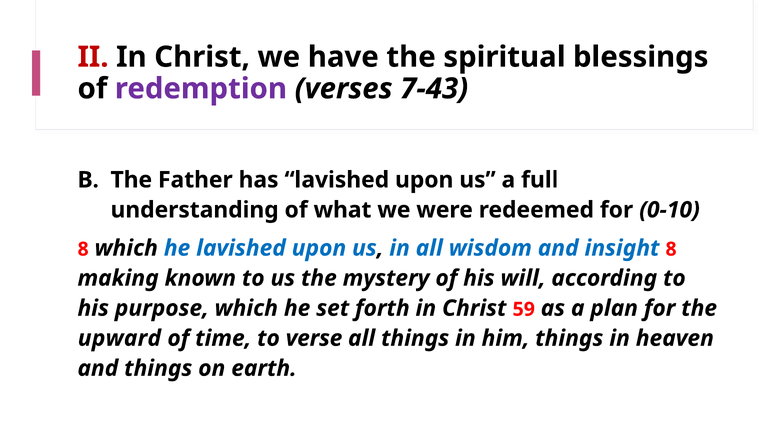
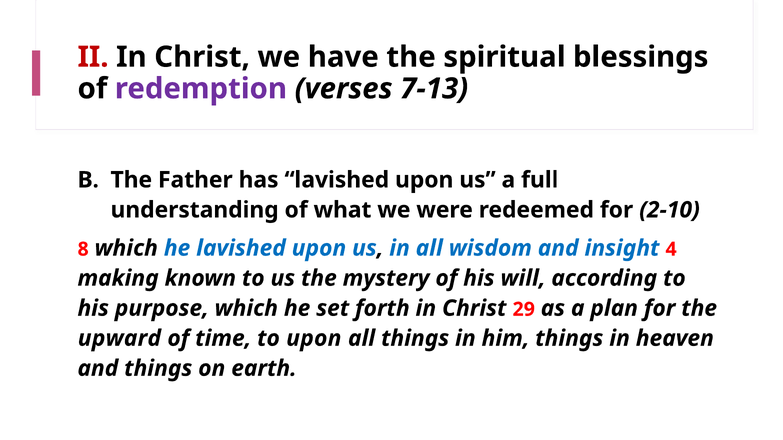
7-43: 7-43 -> 7-13
0-10: 0-10 -> 2-10
insight 8: 8 -> 4
59: 59 -> 29
to verse: verse -> upon
